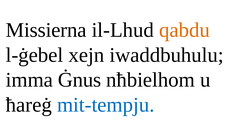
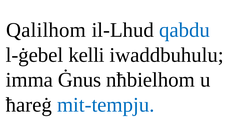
Missierna: Missierna -> Qalilhom
qabdu colour: orange -> blue
xejn: xejn -> kelli
